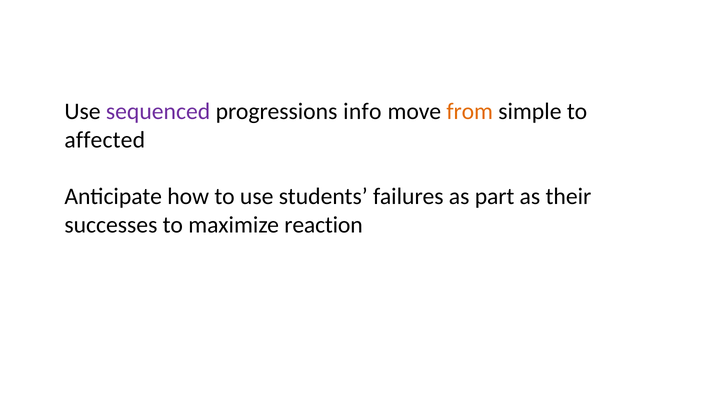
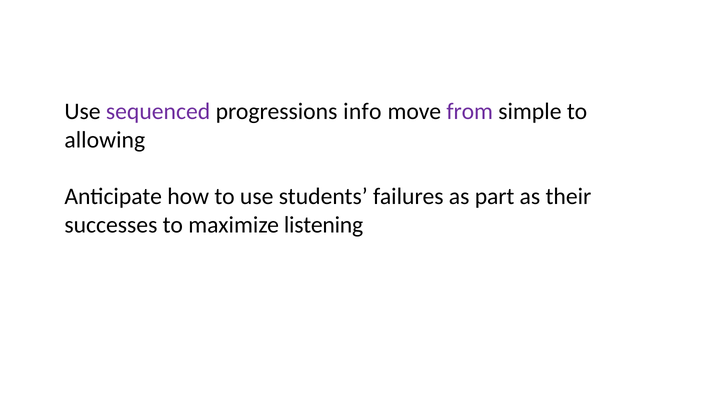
from colour: orange -> purple
affected: affected -> allowing
reaction: reaction -> listening
